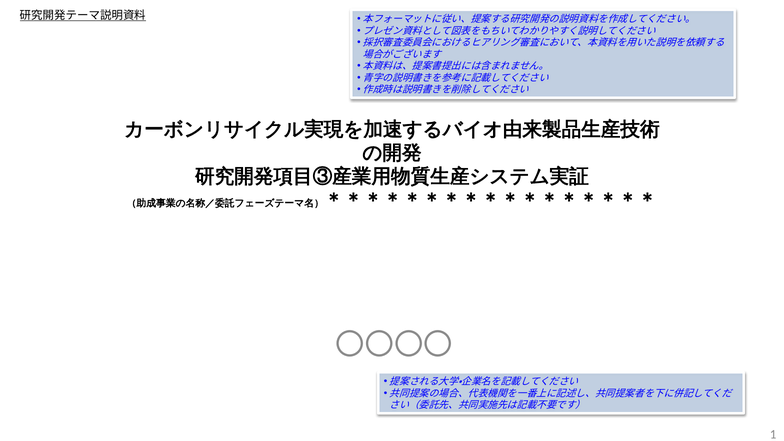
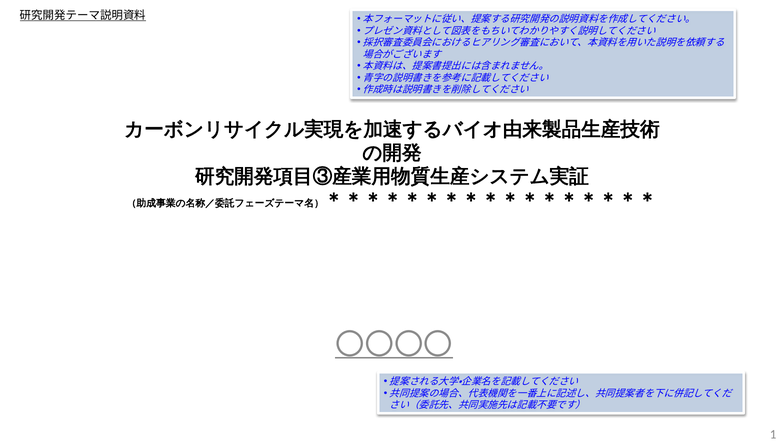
〇〇〇〇 underline: none -> present
